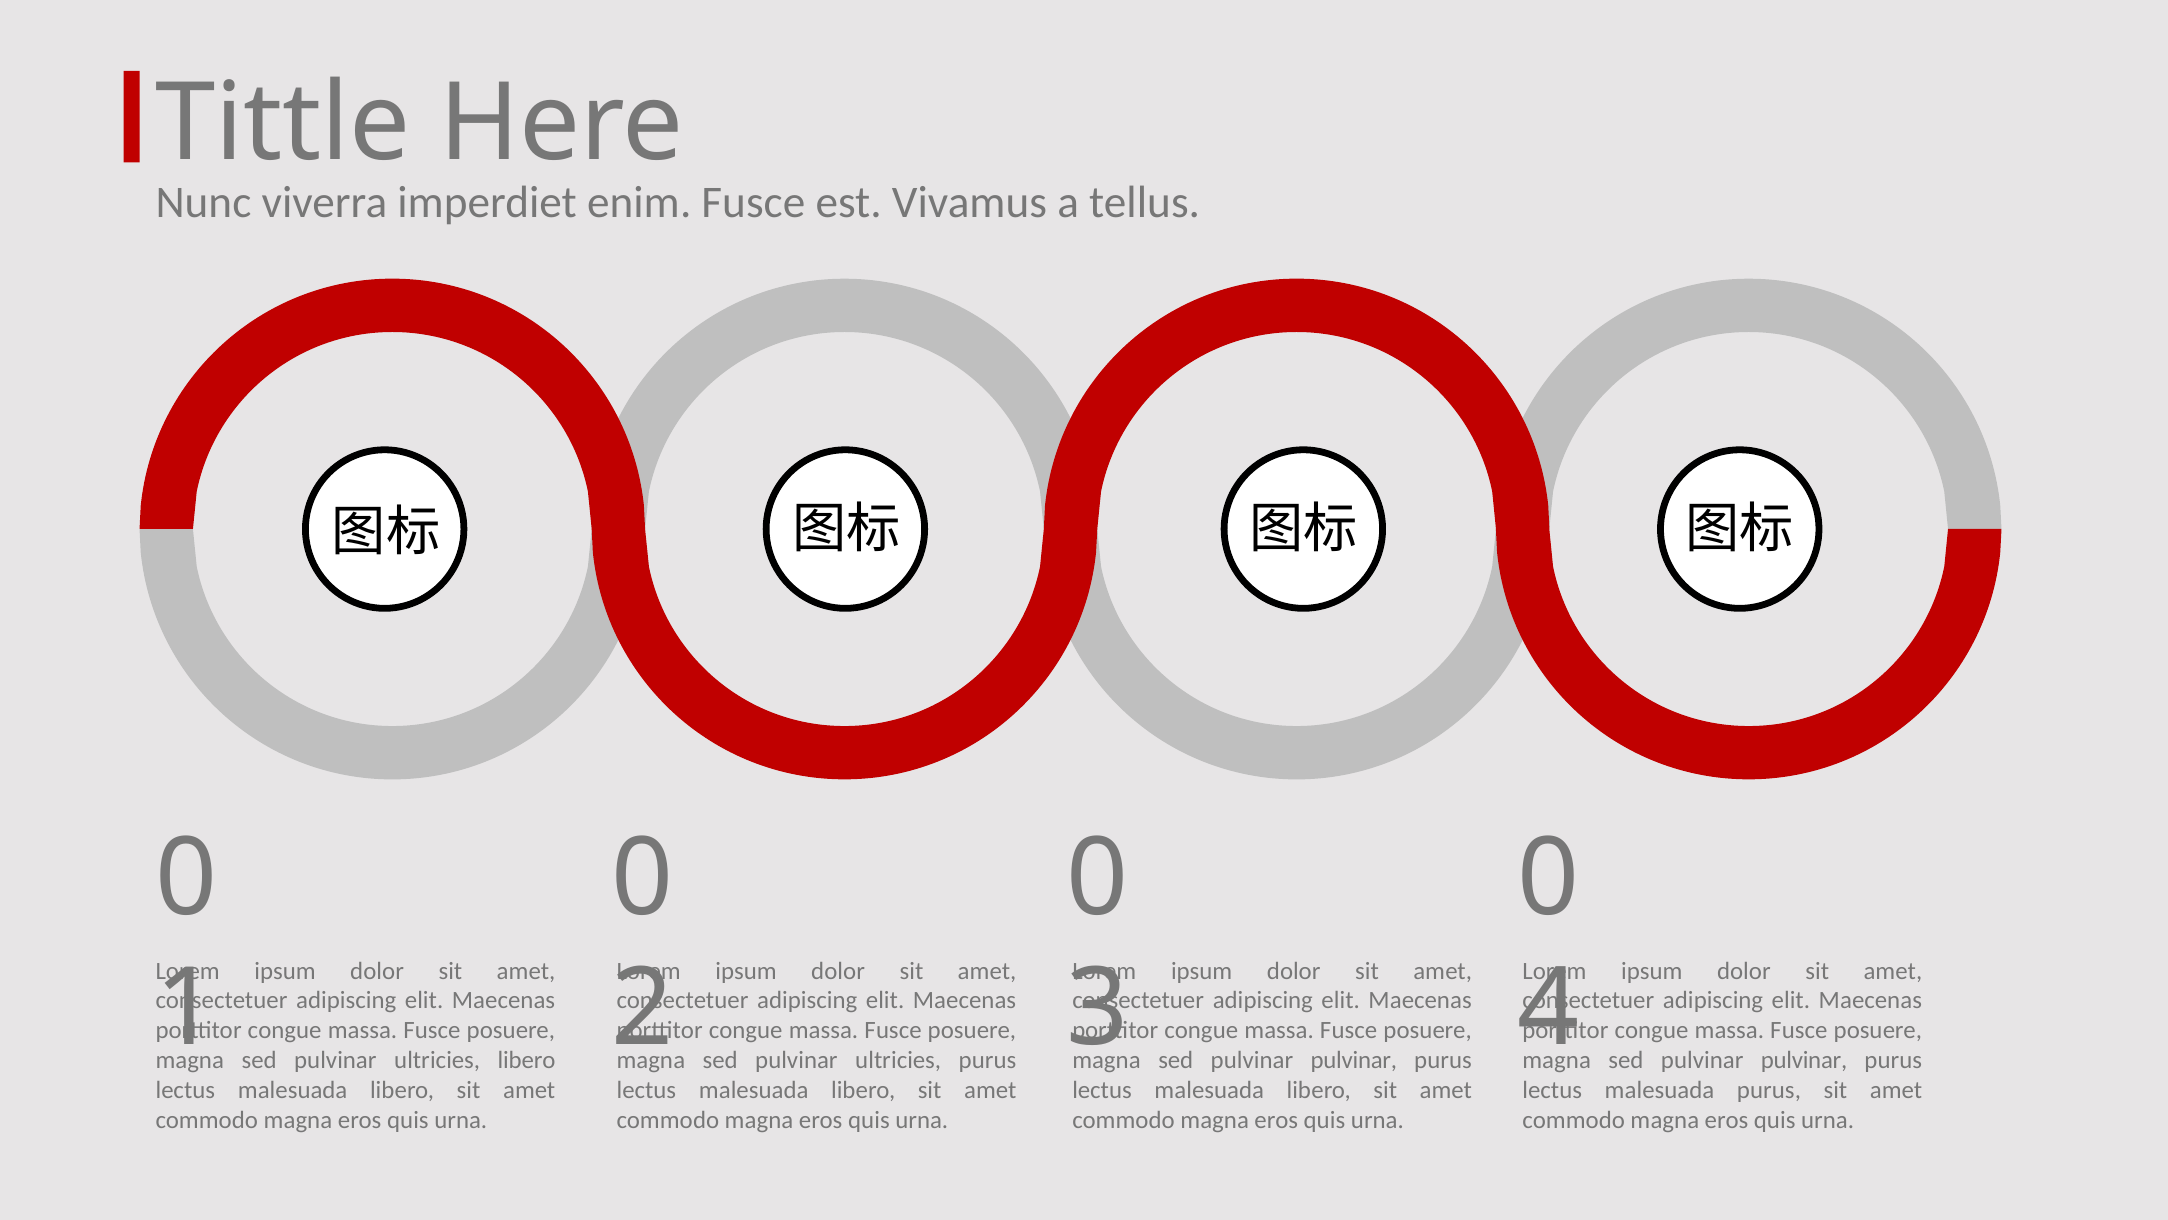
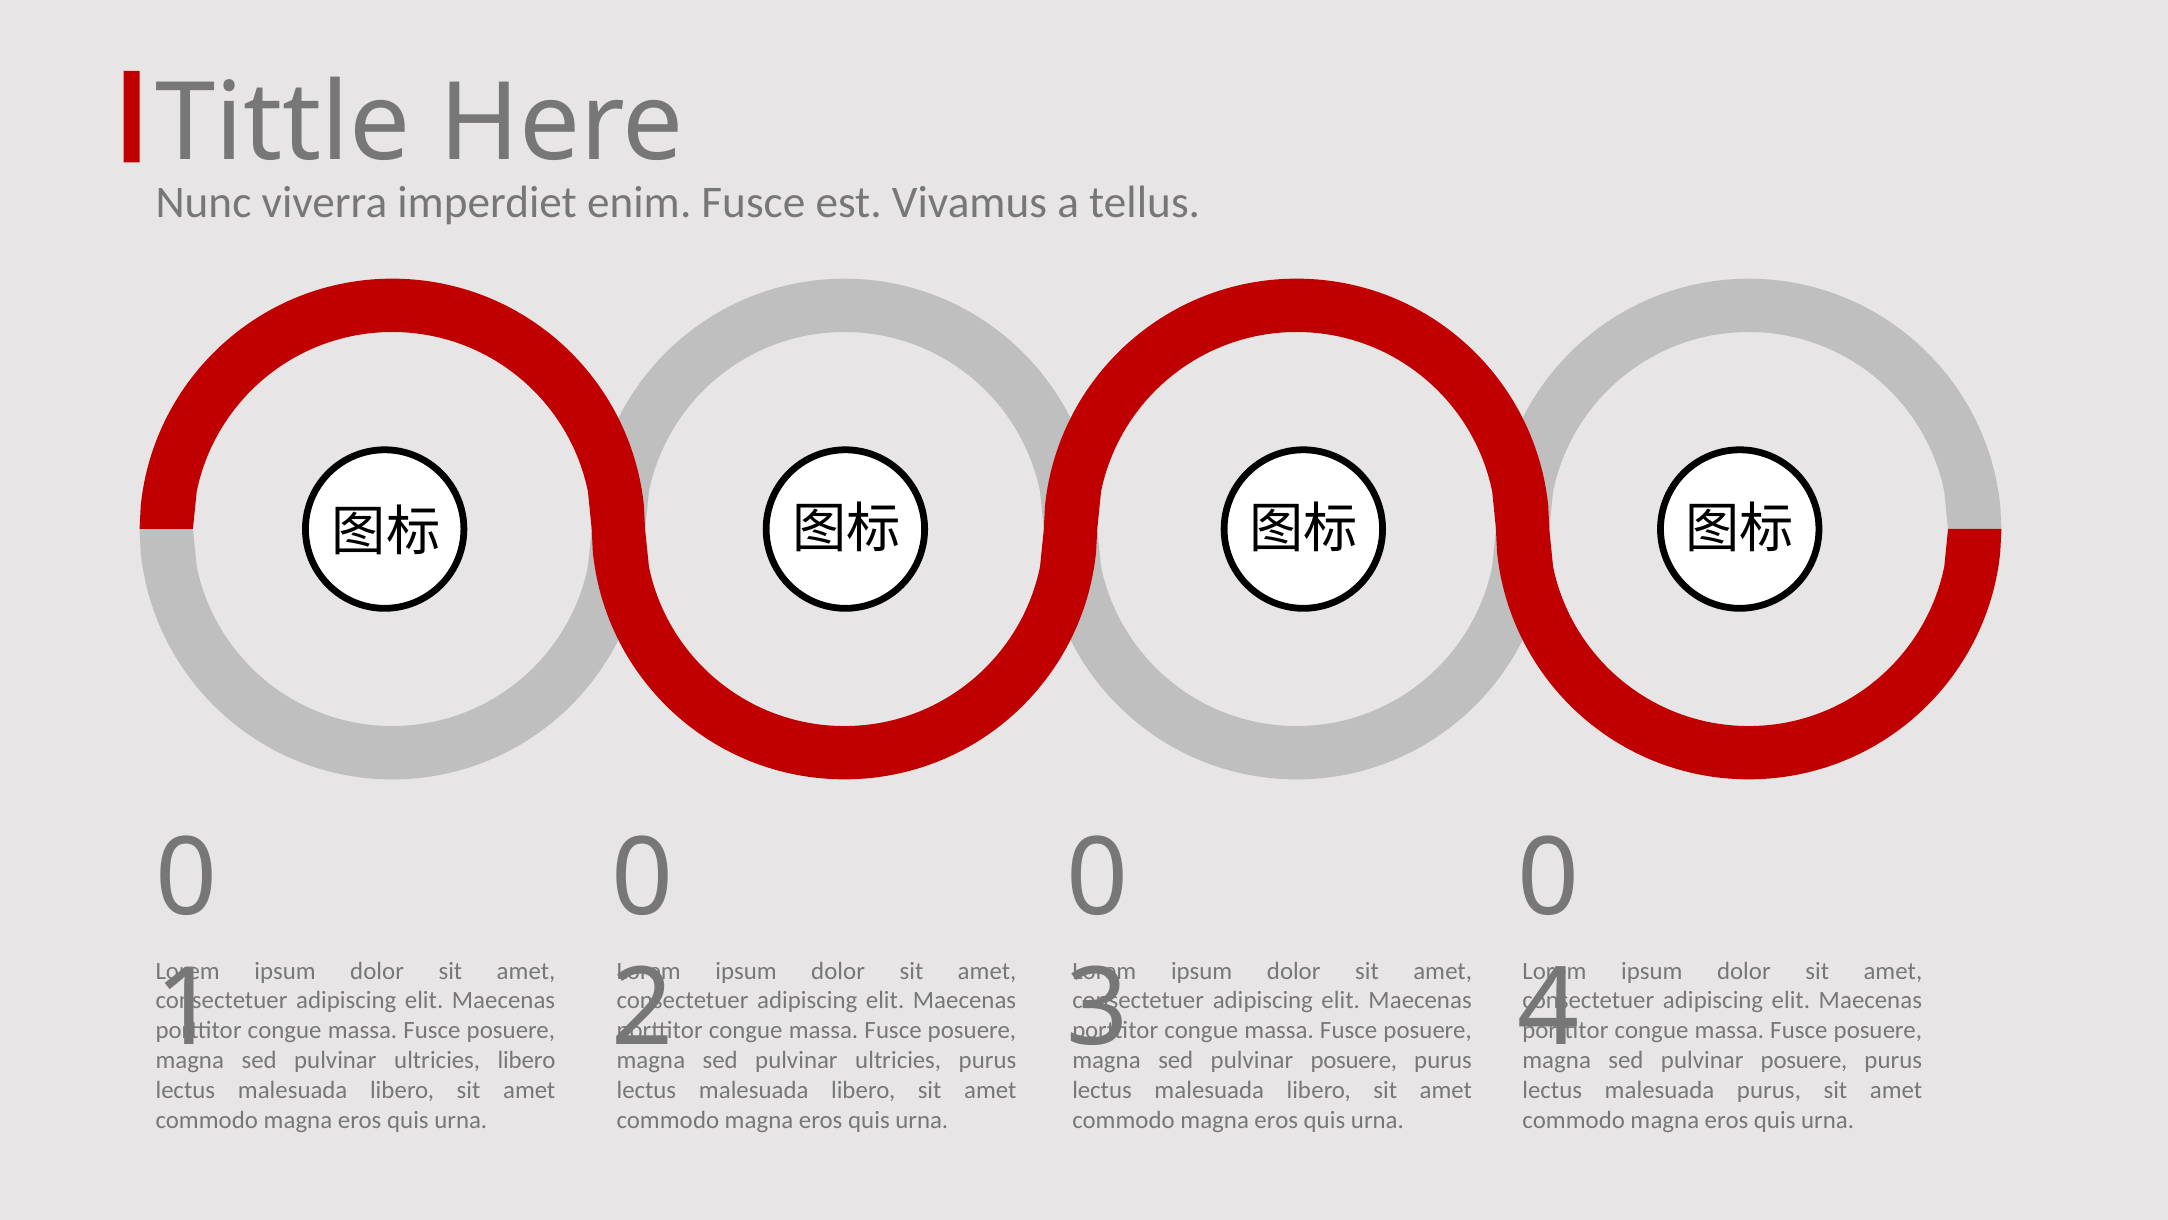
pulvinar at (1354, 1060): pulvinar -> posuere
pulvinar at (1804, 1060): pulvinar -> posuere
